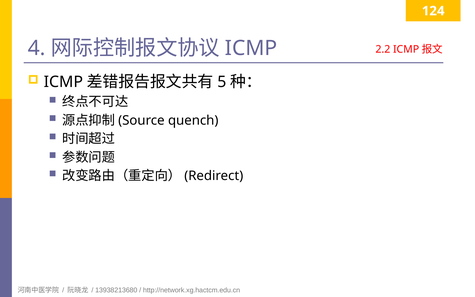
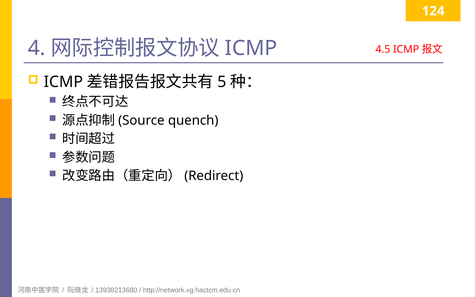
2.2: 2.2 -> 4.5
